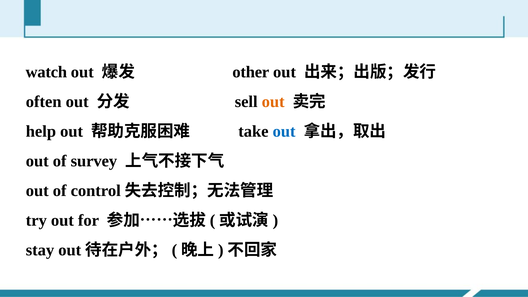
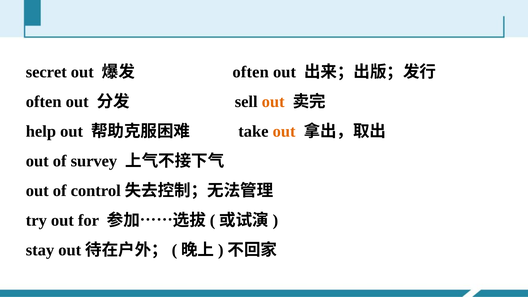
watch: watch -> secret
other at (251, 72): other -> often
out at (284, 131) colour: blue -> orange
